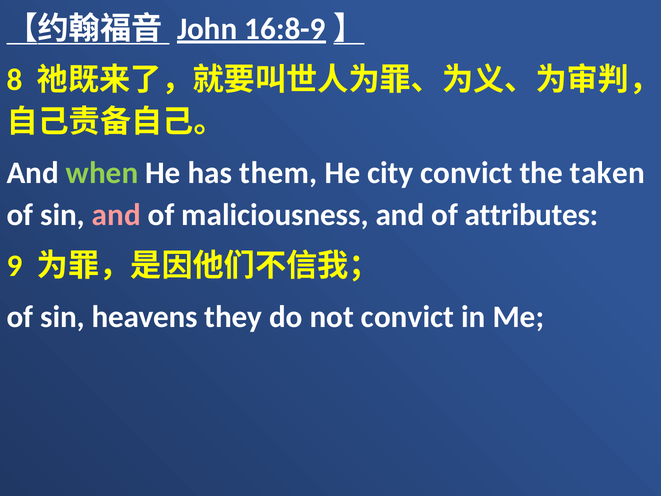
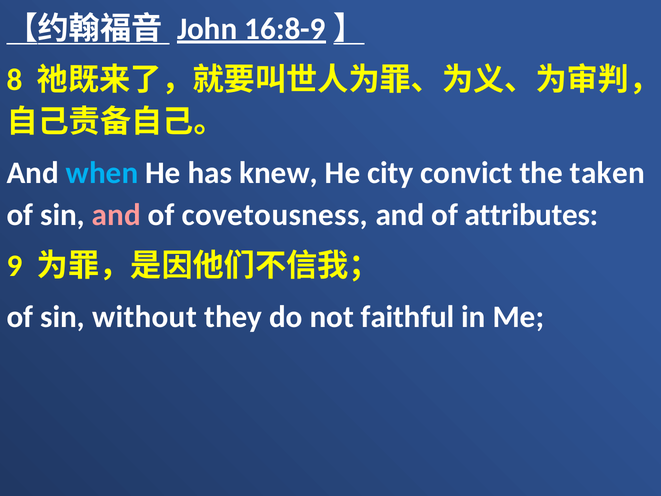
when colour: light green -> light blue
them: them -> knew
maliciousness: maliciousness -> covetousness
heavens: heavens -> without
not convict: convict -> faithful
